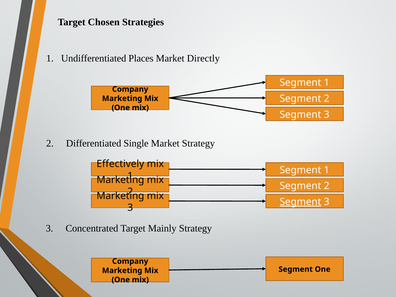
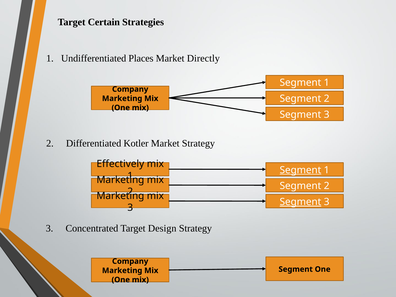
Chosen: Chosen -> Certain
Single: Single -> Kotler
Segment at (300, 170) underline: none -> present
Mainly: Mainly -> Design
